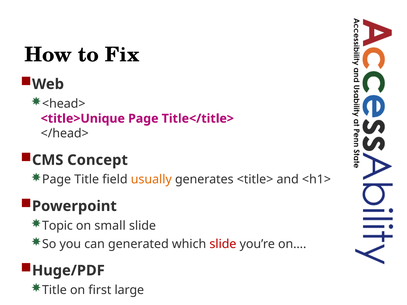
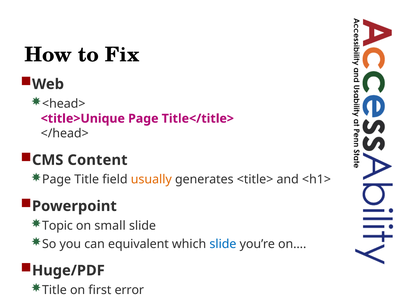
Concept: Concept -> Content
generated: generated -> equivalent
slide at (223, 244) colour: red -> blue
large: large -> error
